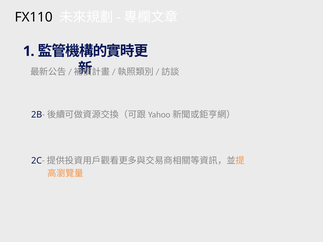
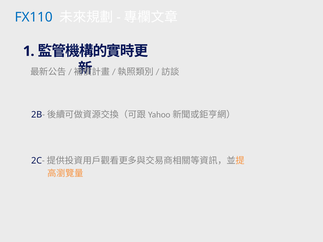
FX110 colour: black -> blue
